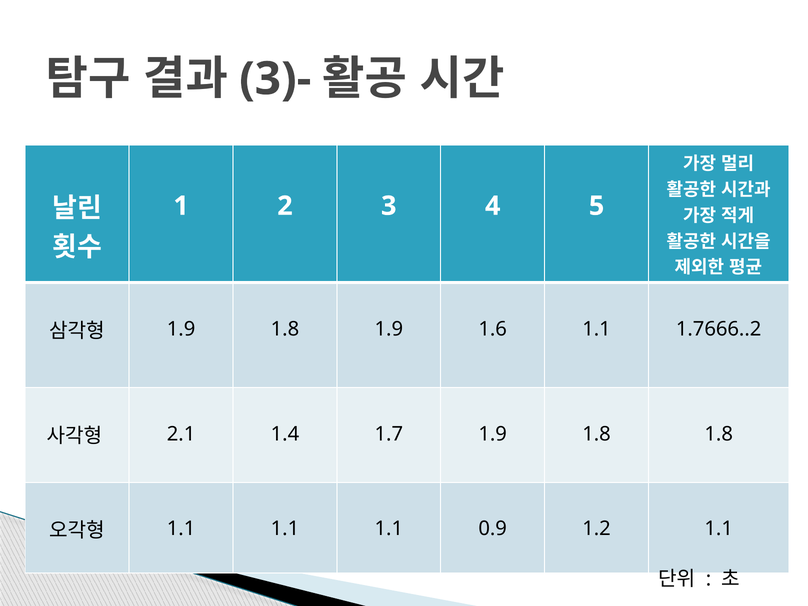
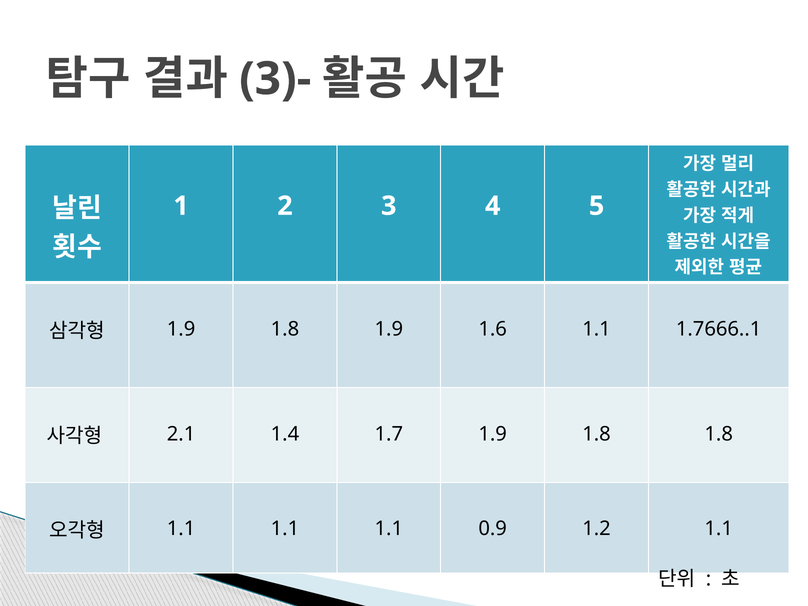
1.7666..2: 1.7666..2 -> 1.7666..1
